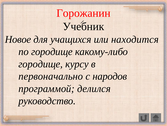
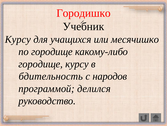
Горожанин: Горожанин -> Городишко
Новое at (18, 39): Новое -> Курсу
находится: находится -> месячишко
первоначально: первоначально -> бдительность
